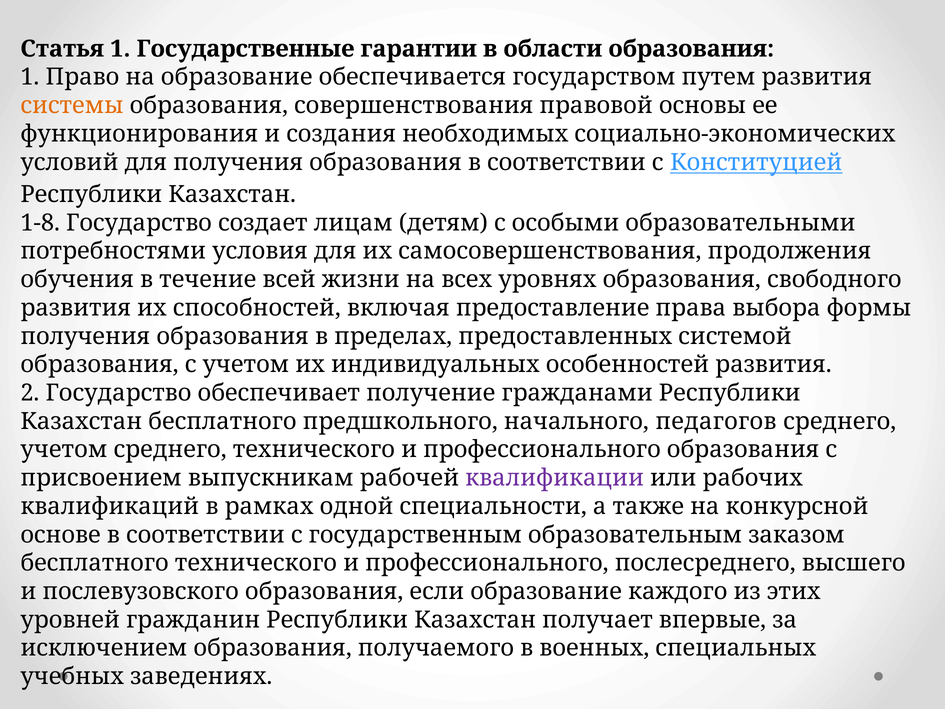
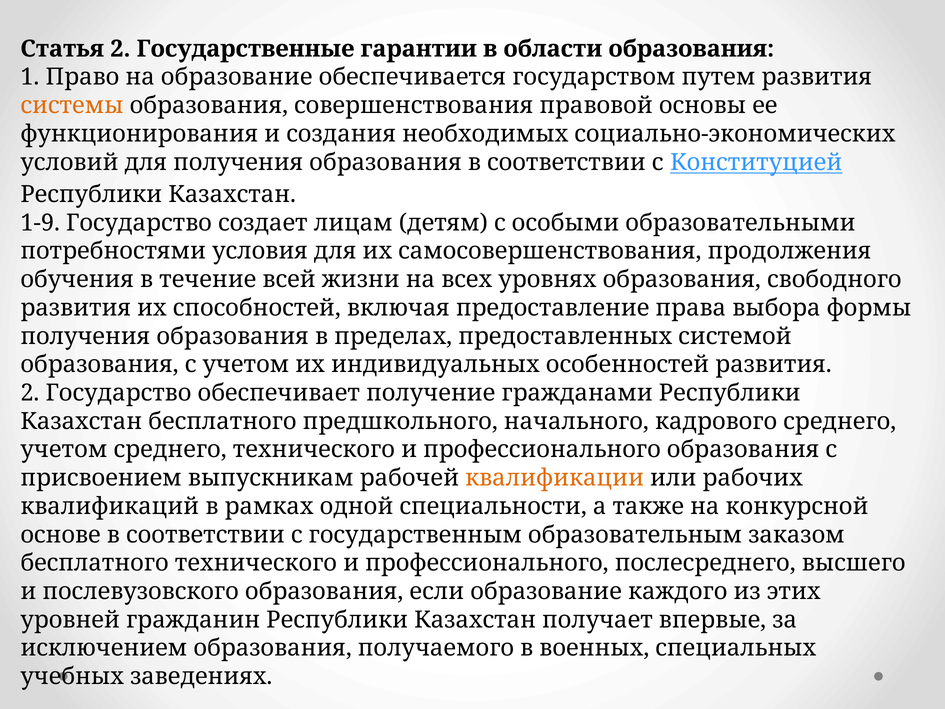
Статья 1: 1 -> 2
1-8: 1-8 -> 1-9
педагогов: педагогов -> кадрового
квалификации colour: purple -> orange
